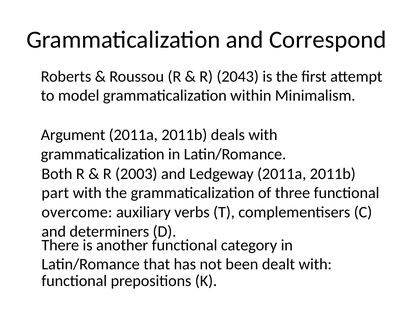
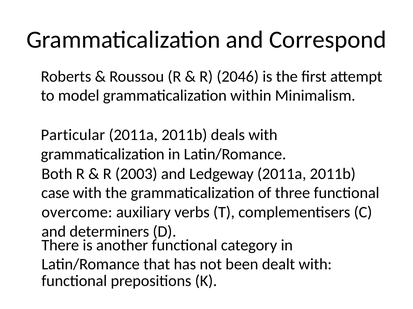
2043: 2043 -> 2046
Argument: Argument -> Particular
part: part -> case
